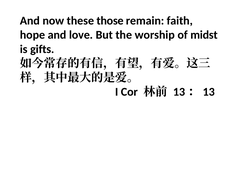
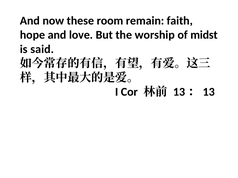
those: those -> room
gifts: gifts -> said
